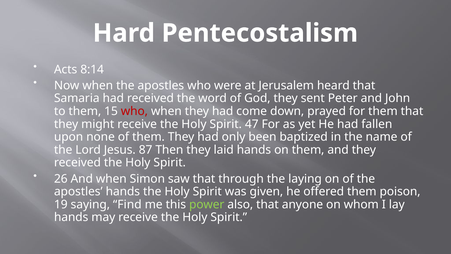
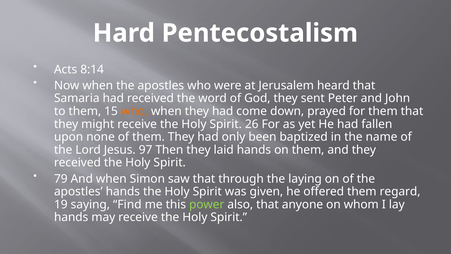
who at (134, 111) colour: red -> orange
47: 47 -> 26
87: 87 -> 97
26: 26 -> 79
poison: poison -> regard
